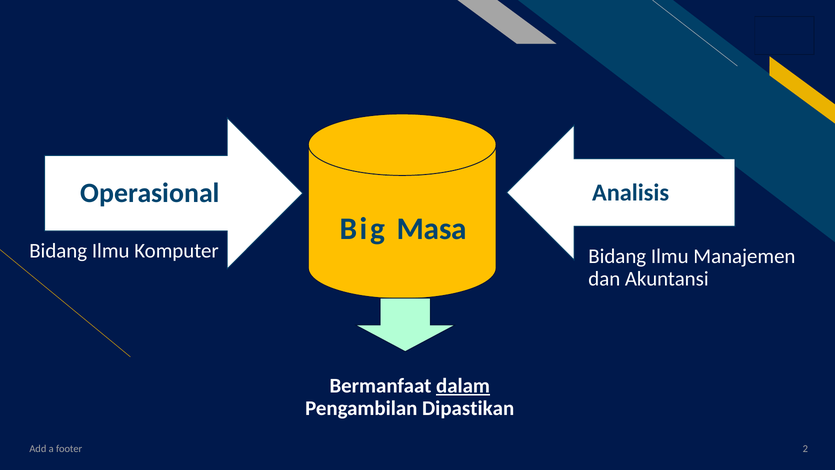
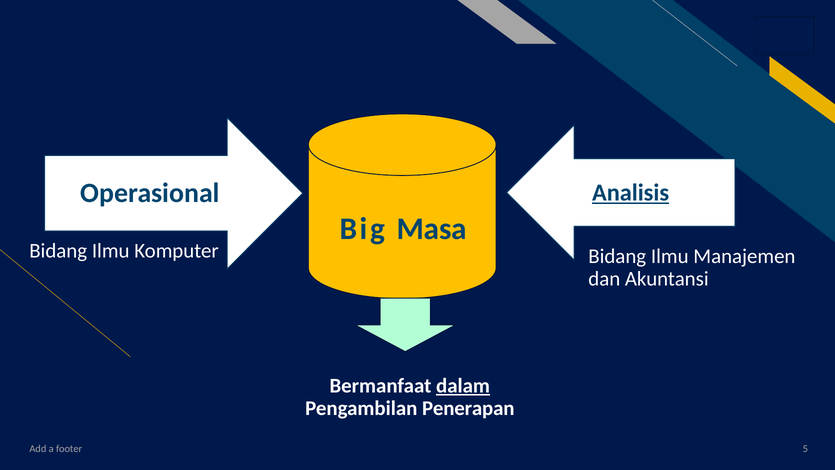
Analisis underline: none -> present
Dipastikan: Dipastikan -> Penerapan
2: 2 -> 5
